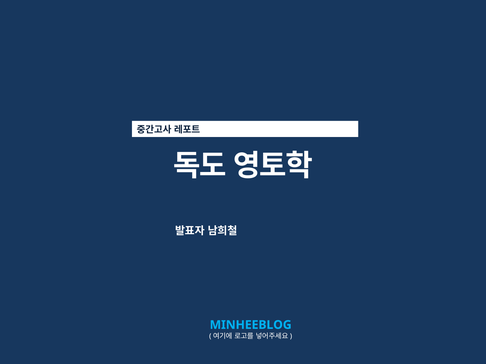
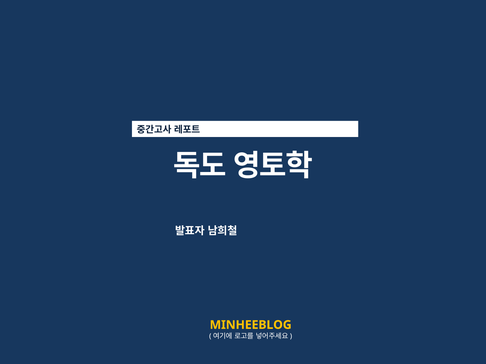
MINHEEBLOG colour: light blue -> yellow
